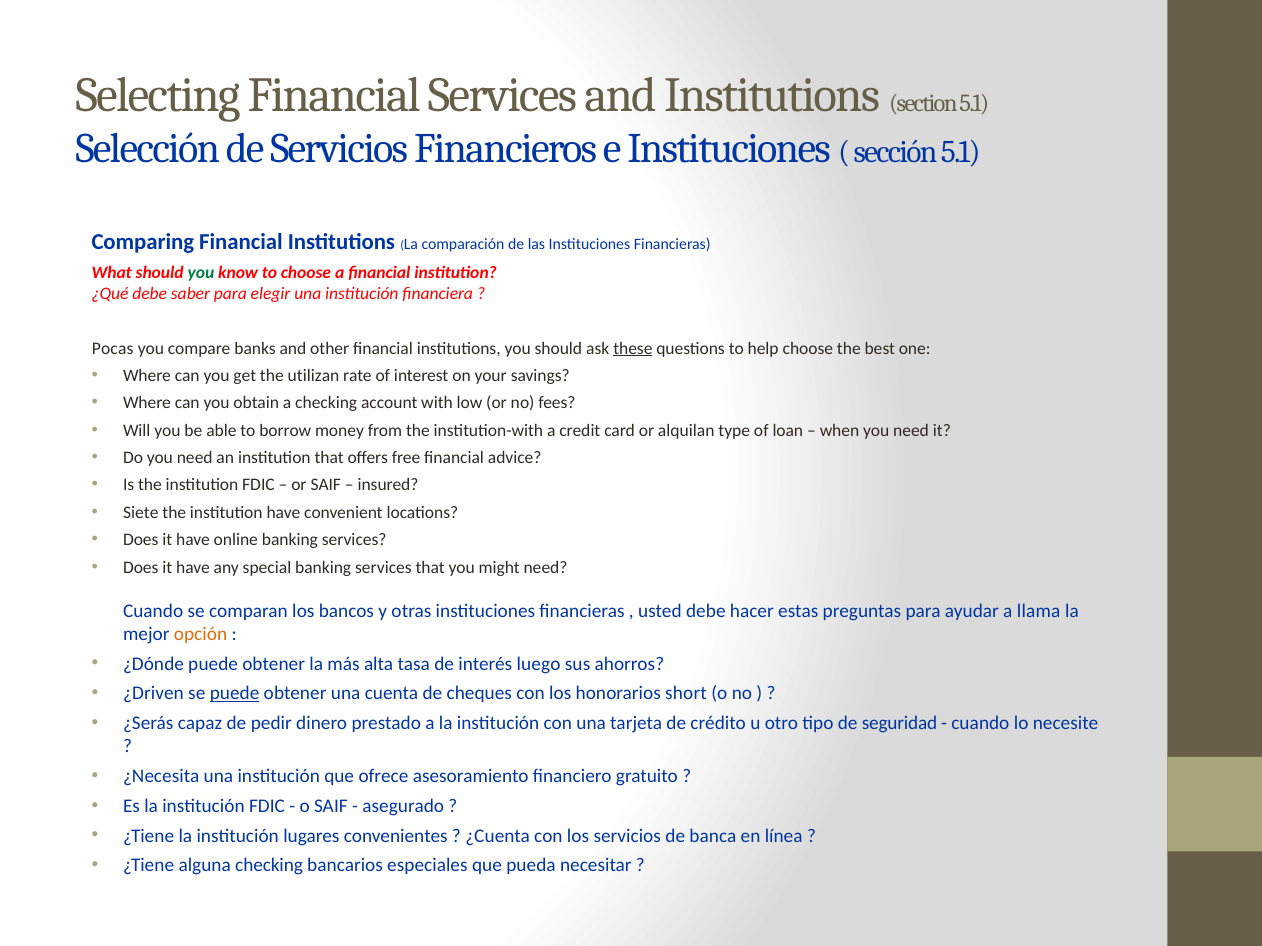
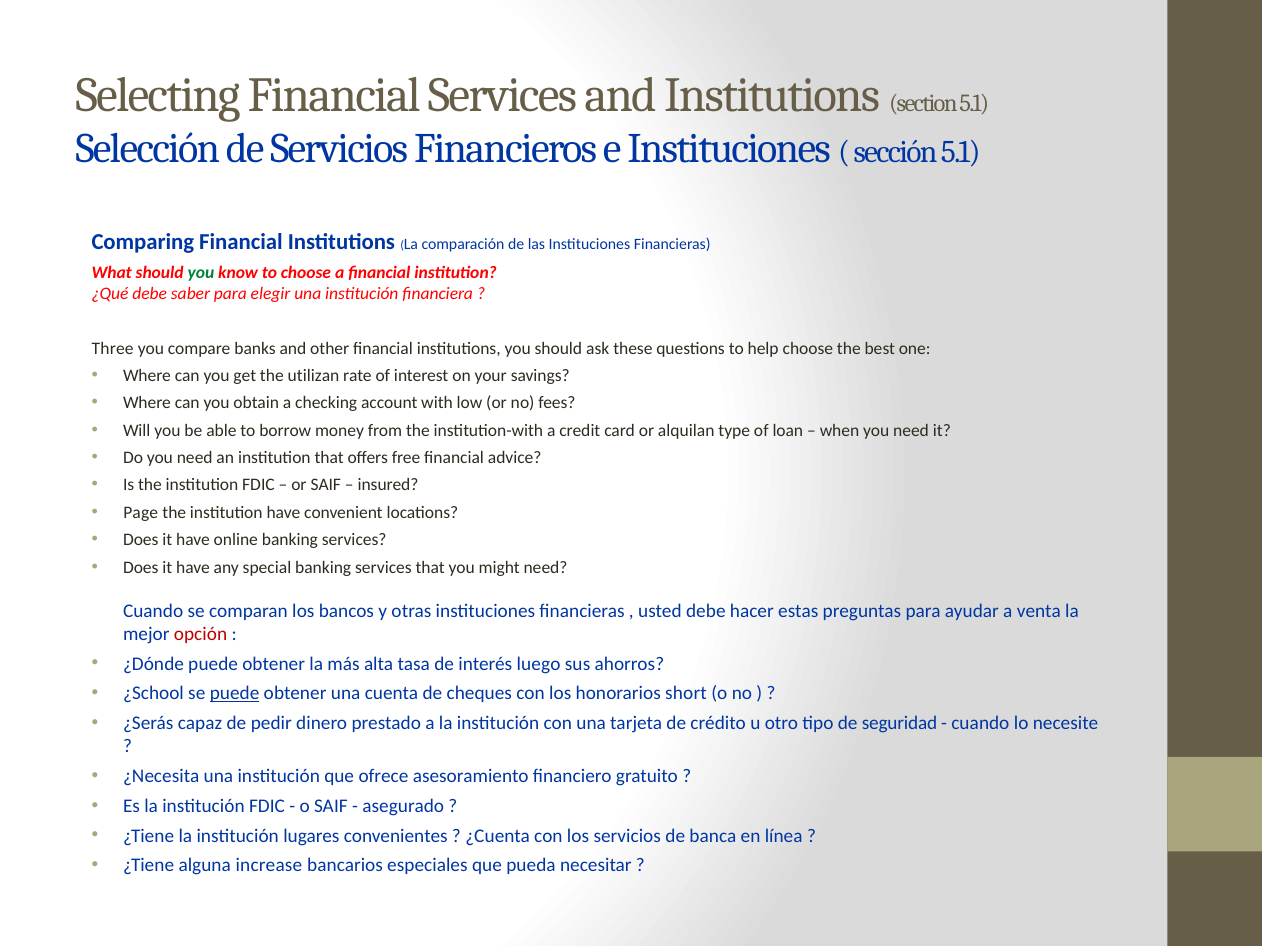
Pocas: Pocas -> Three
these underline: present -> none
Siete: Siete -> Page
llama: llama -> venta
opción colour: orange -> red
¿Driven: ¿Driven -> ¿School
alguna checking: checking -> increase
